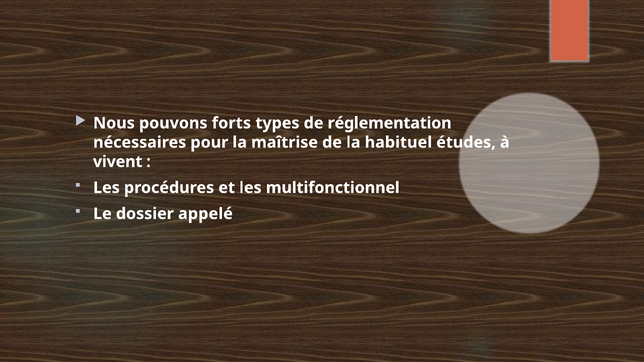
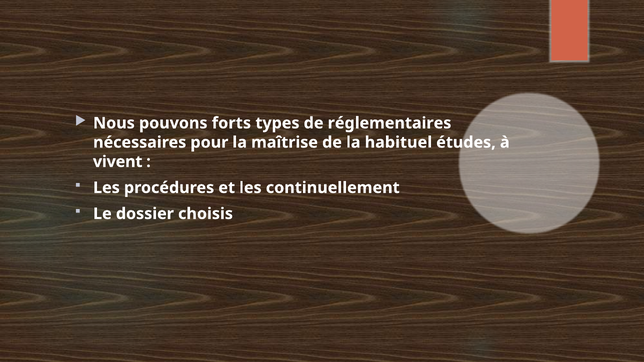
réglementation: réglementation -> réglementaires
multifonctionnel: multifonctionnel -> continuellement
appelé: appelé -> choisis
